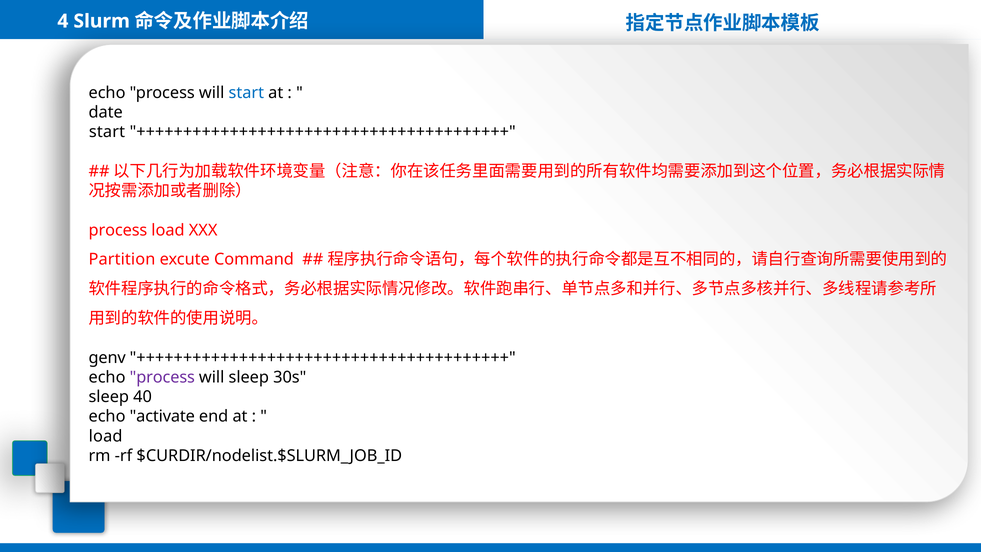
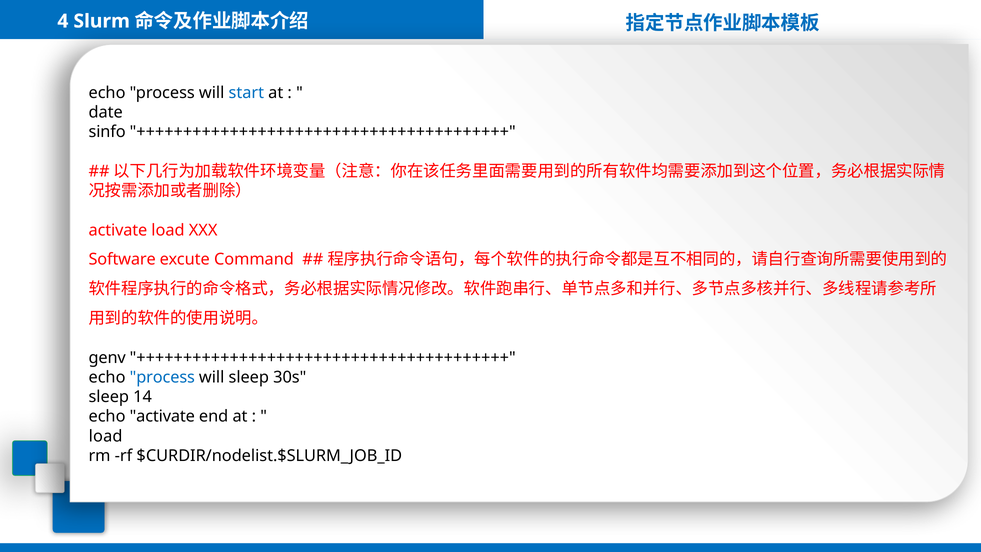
start at (107, 132): start -> sinfo
process at (118, 230): process -> activate
Partition: Partition -> Software
process at (162, 377) colour: purple -> blue
40: 40 -> 14
